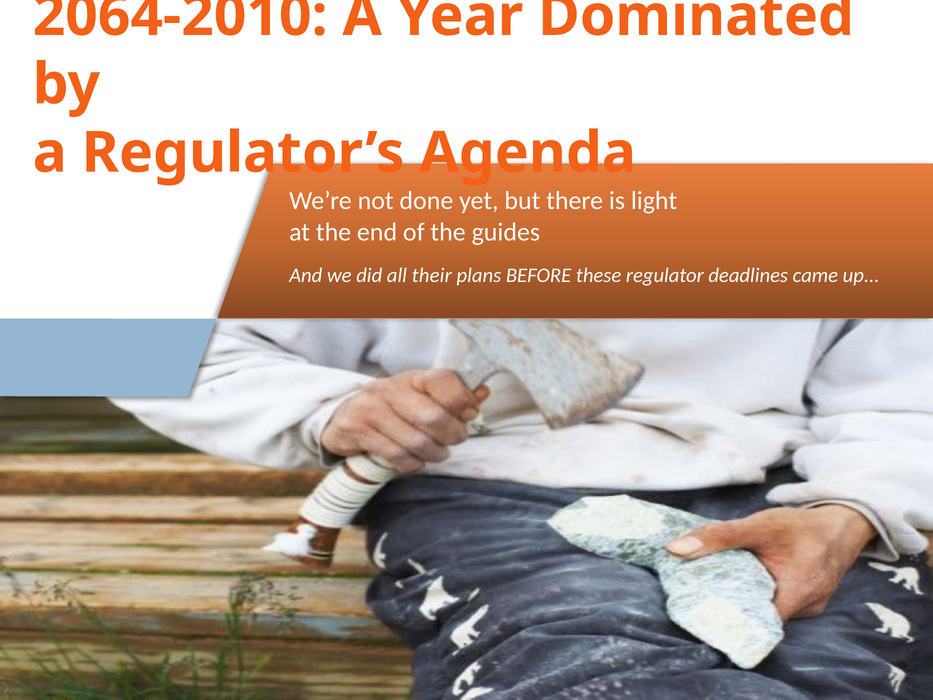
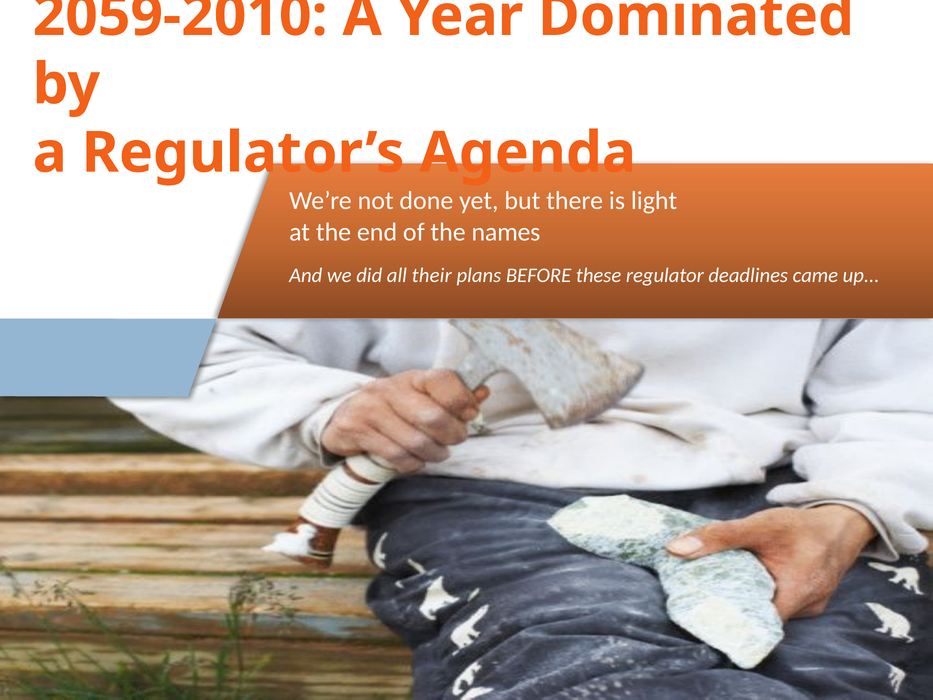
2064-2010: 2064-2010 -> 2059-2010
guides: guides -> names
